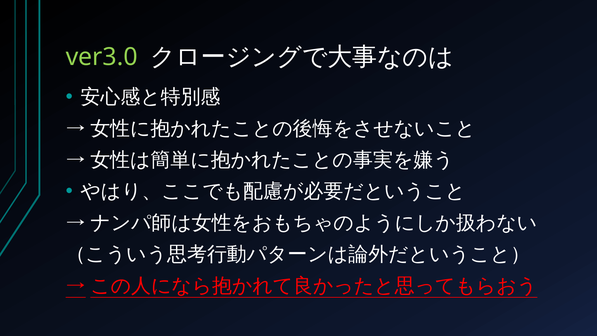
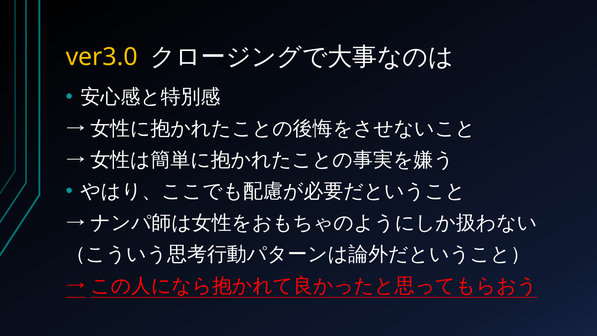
ver3.0 colour: light green -> yellow
